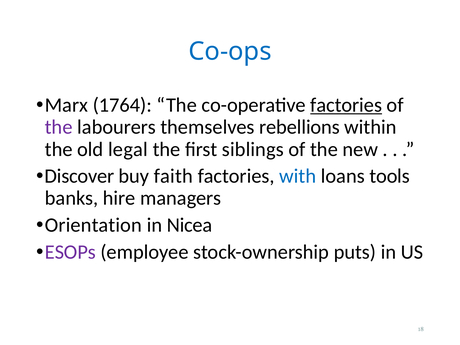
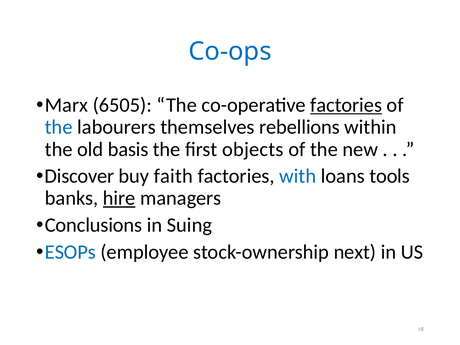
1764: 1764 -> 6505
the at (59, 127) colour: purple -> blue
legal: legal -> basis
siblings: siblings -> objects
hire underline: none -> present
Orientation: Orientation -> Conclusions
Nicea: Nicea -> Suing
ESOPs colour: purple -> blue
puts: puts -> next
